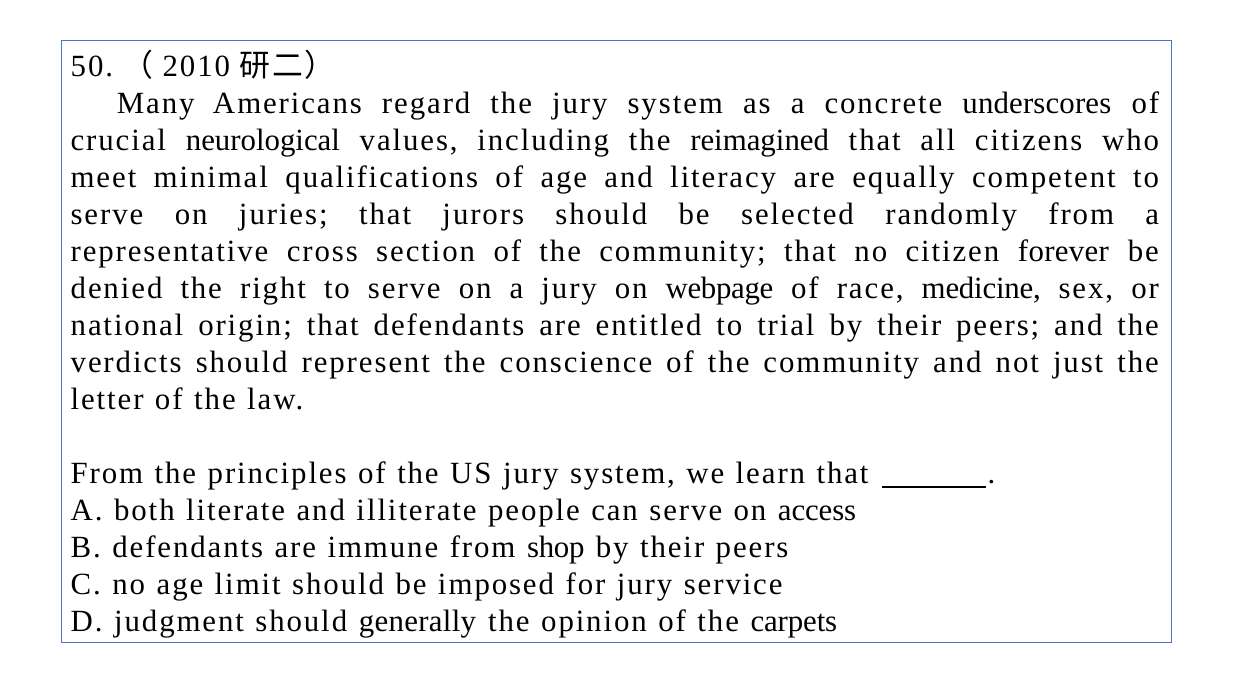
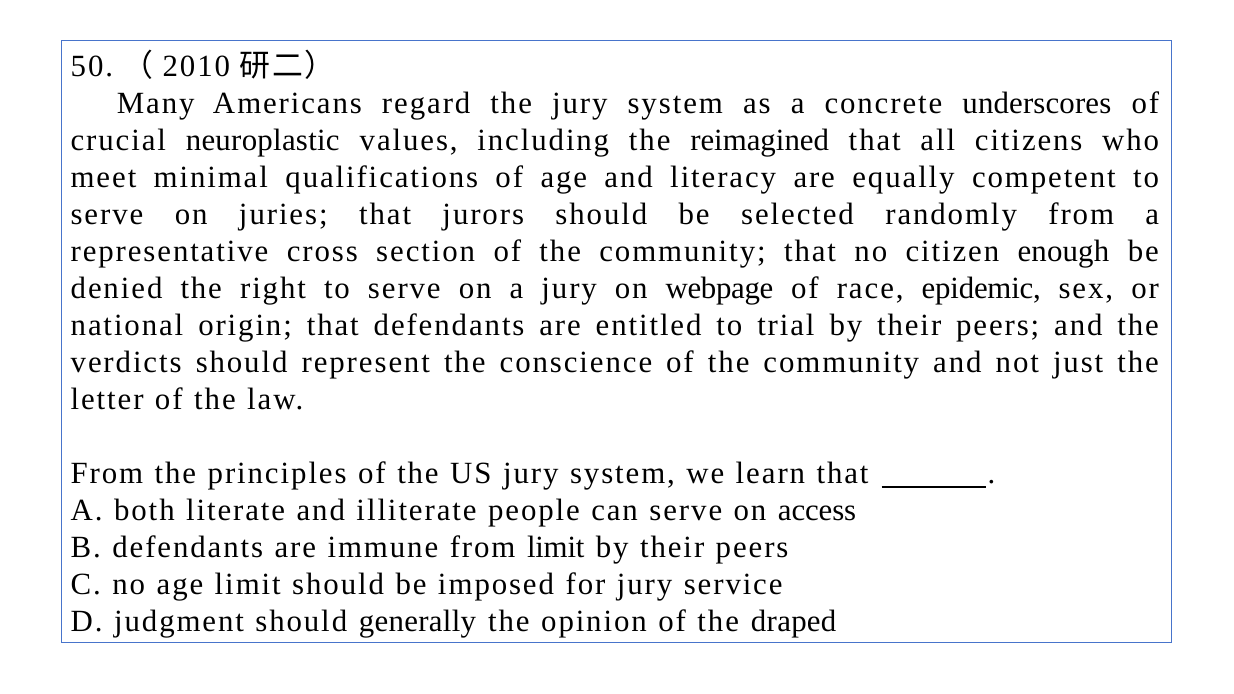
neurological: neurological -> neuroplastic
forever: forever -> enough
medicine: medicine -> epidemic
from shop: shop -> limit
carpets: carpets -> draped
